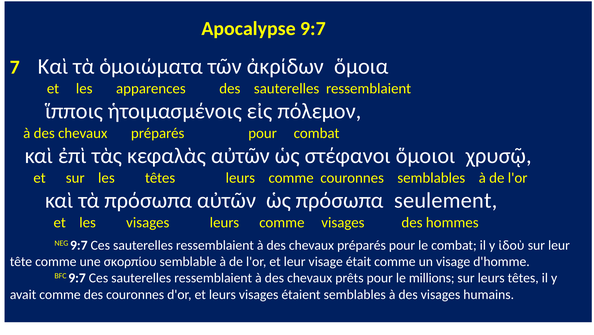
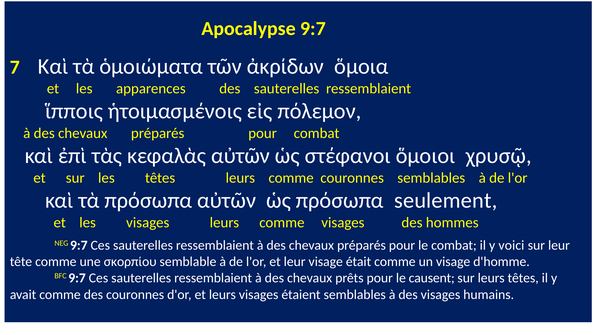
ἰδοὺ: ἰδοὺ -> voici
millions: millions -> causent
